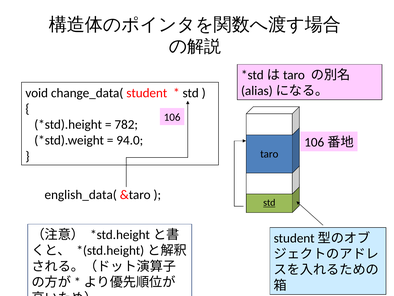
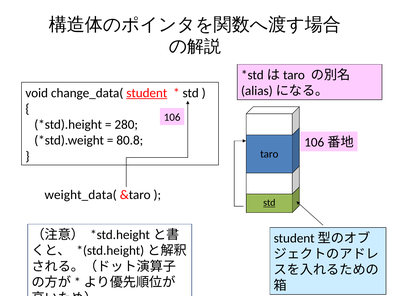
student underline: none -> present
782: 782 -> 280
94.0: 94.0 -> 80.8
english_data(: english_data( -> weight_data(
